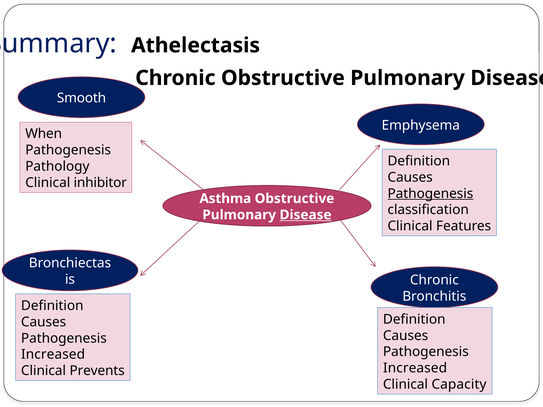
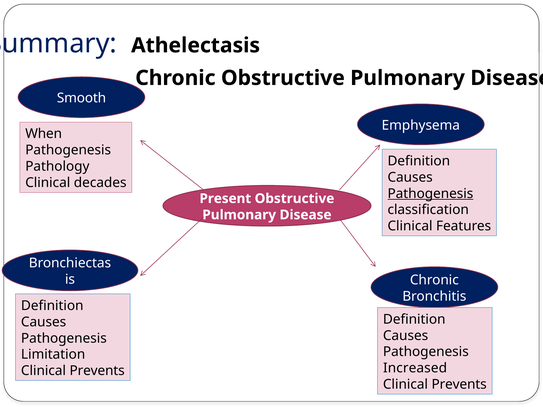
inhibitor: inhibitor -> decades
Asthma: Asthma -> Present
Disease at (306, 215) underline: present -> none
Increased at (53, 355): Increased -> Limitation
Capacity at (459, 385): Capacity -> Prevents
